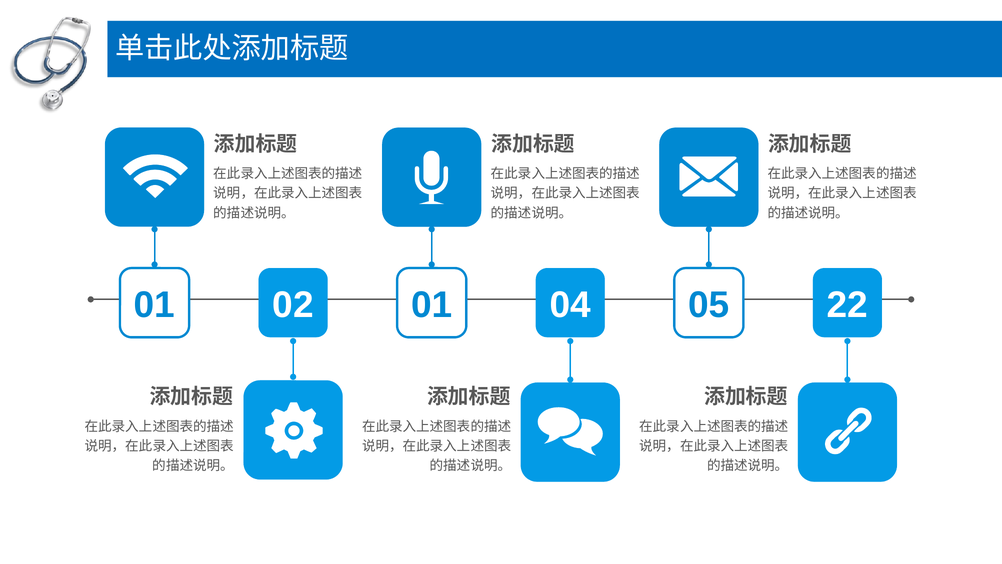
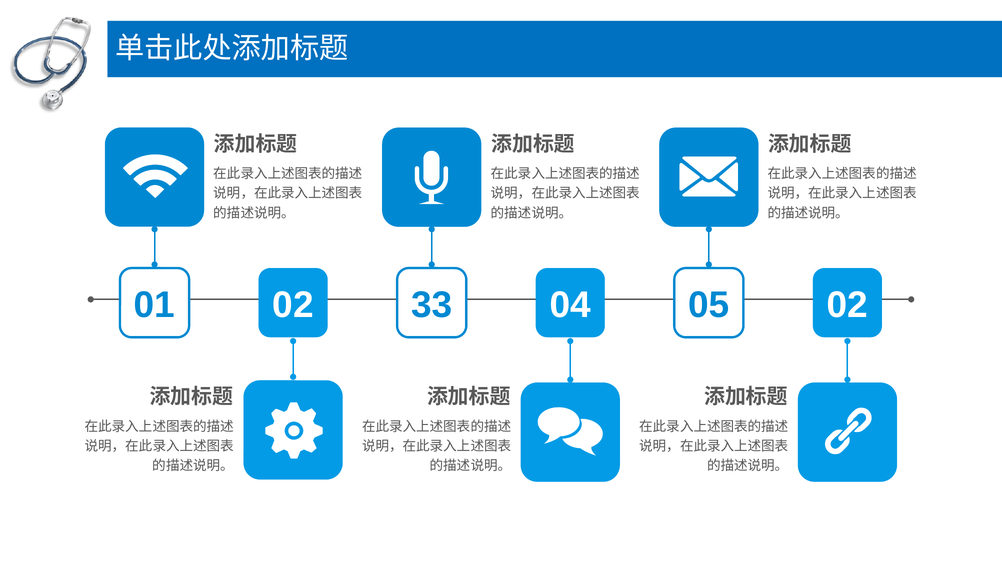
02 01: 01 -> 33
05 22: 22 -> 02
